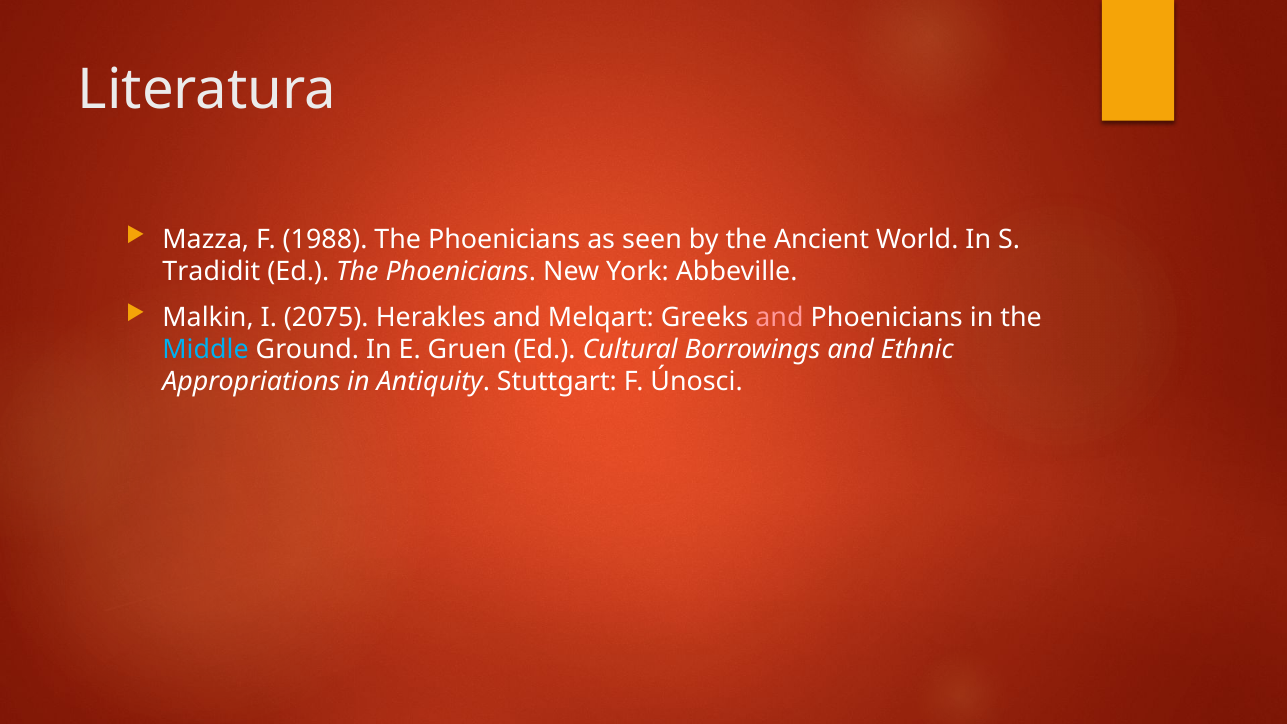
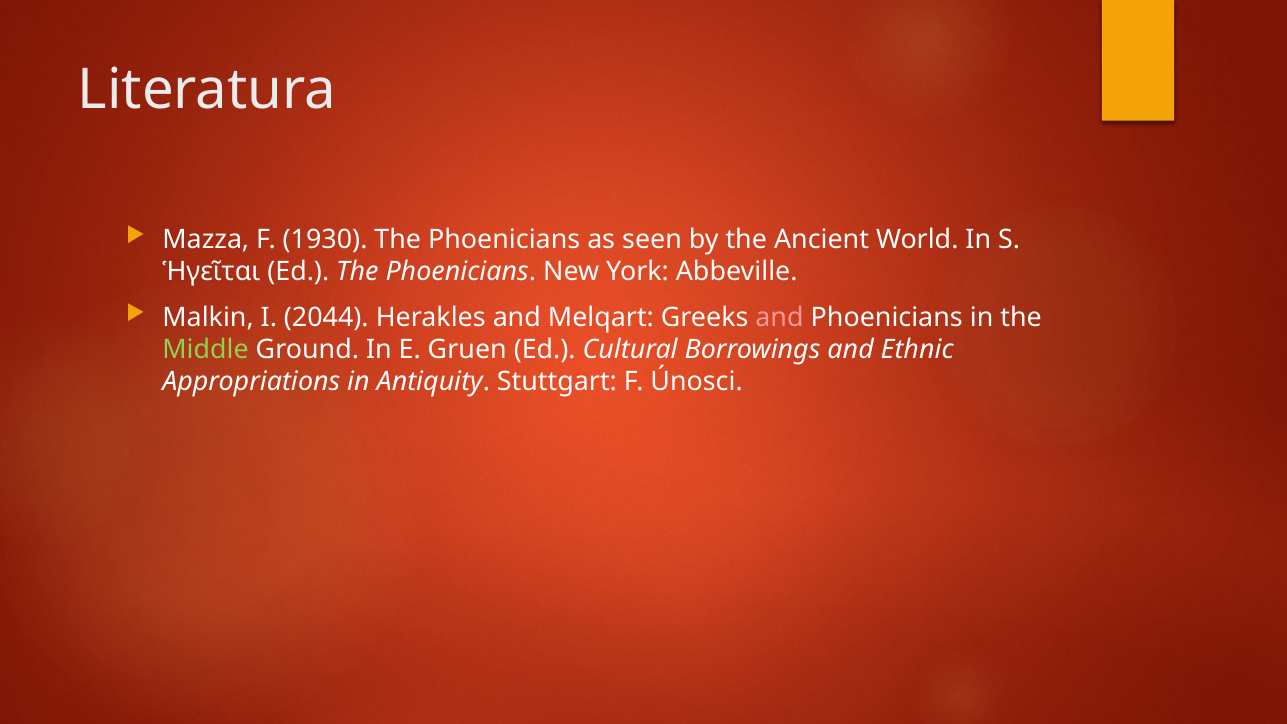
1988: 1988 -> 1930
Tradidit: Tradidit -> Ἡγεῖται
2075: 2075 -> 2044
Middle colour: light blue -> light green
